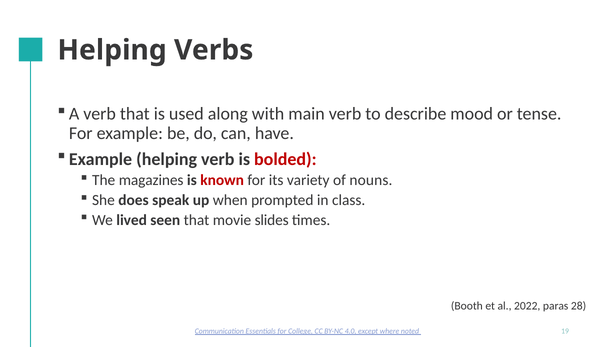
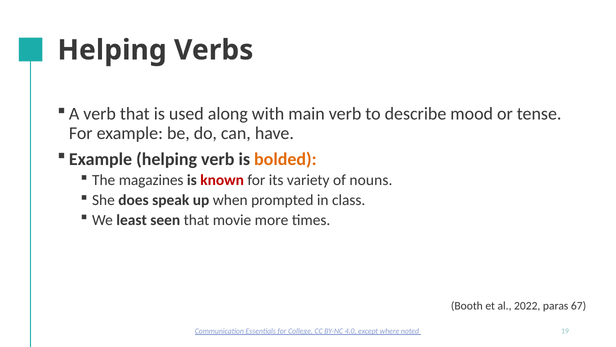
bolded colour: red -> orange
lived: lived -> least
slides: slides -> more
28: 28 -> 67
